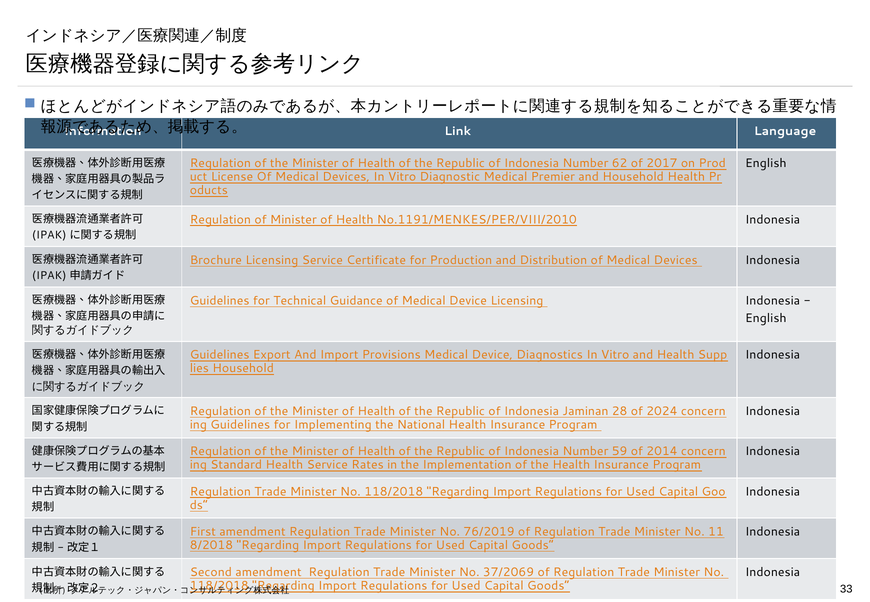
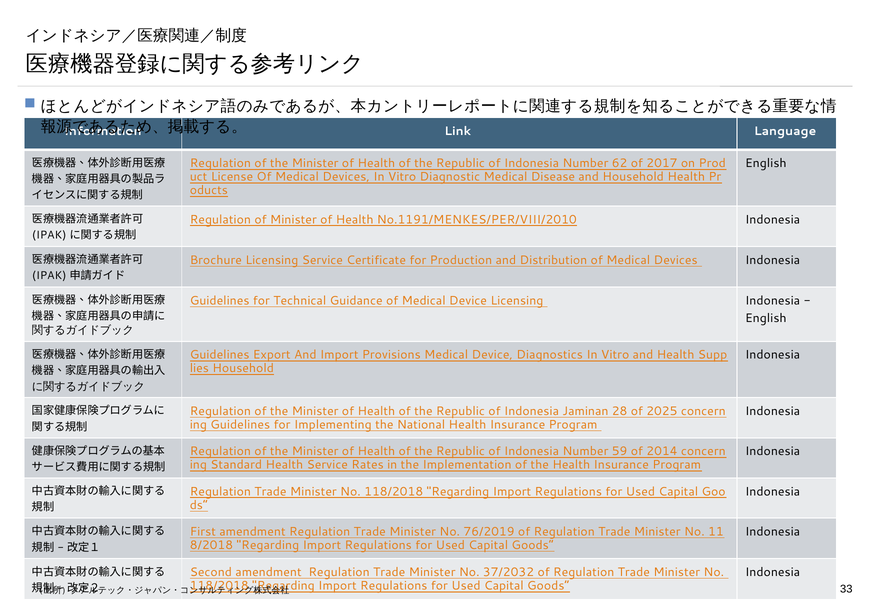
Premier: Premier -> Disease
2024: 2024 -> 2025
37/2069: 37/2069 -> 37/2032
